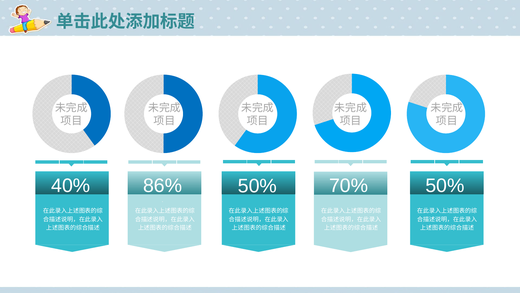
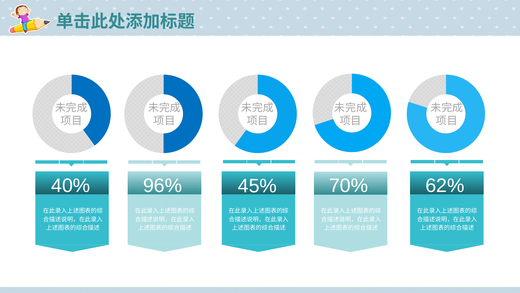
86%: 86% -> 96%
50% at (257, 186): 50% -> 45%
70% 50%: 50% -> 62%
